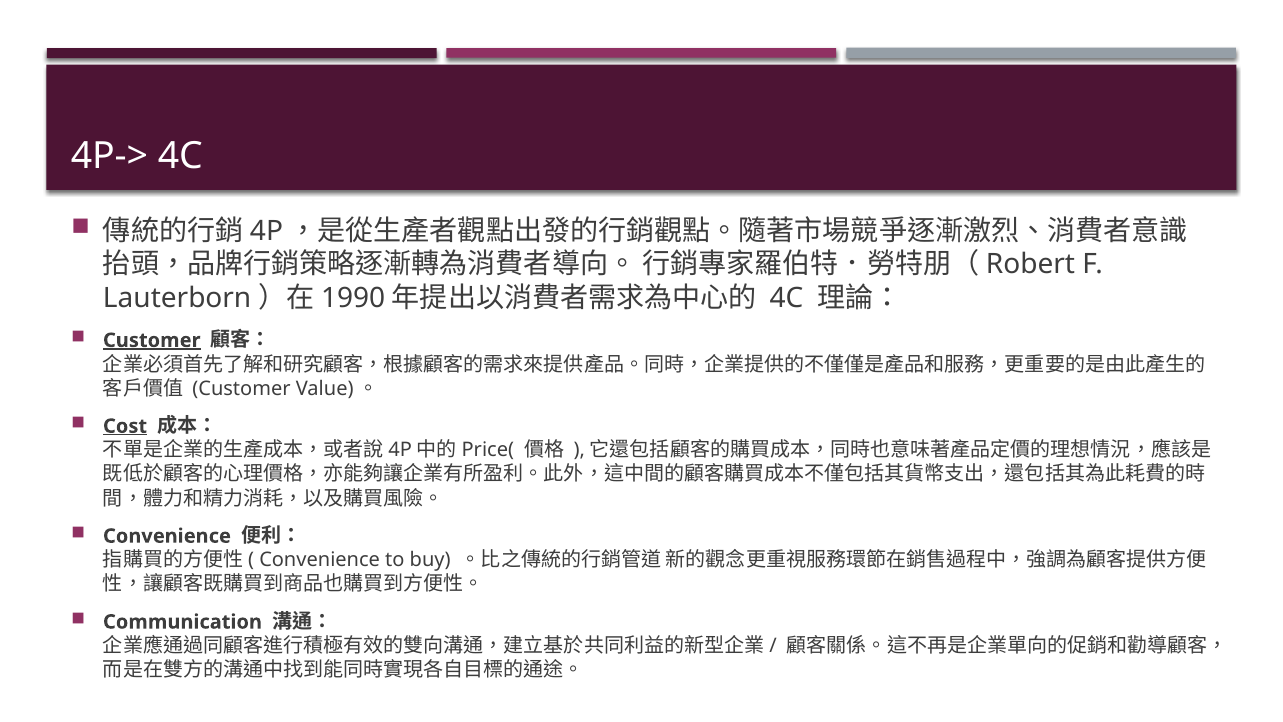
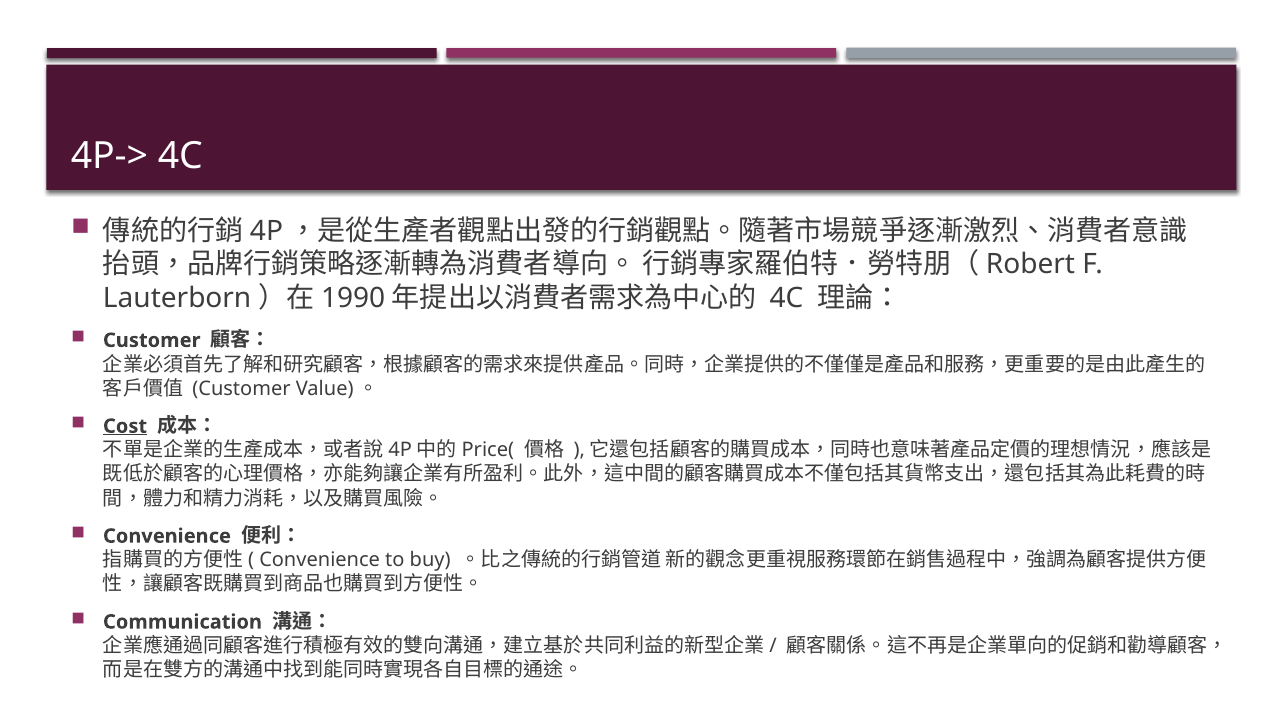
Customer at (152, 340) underline: present -> none
